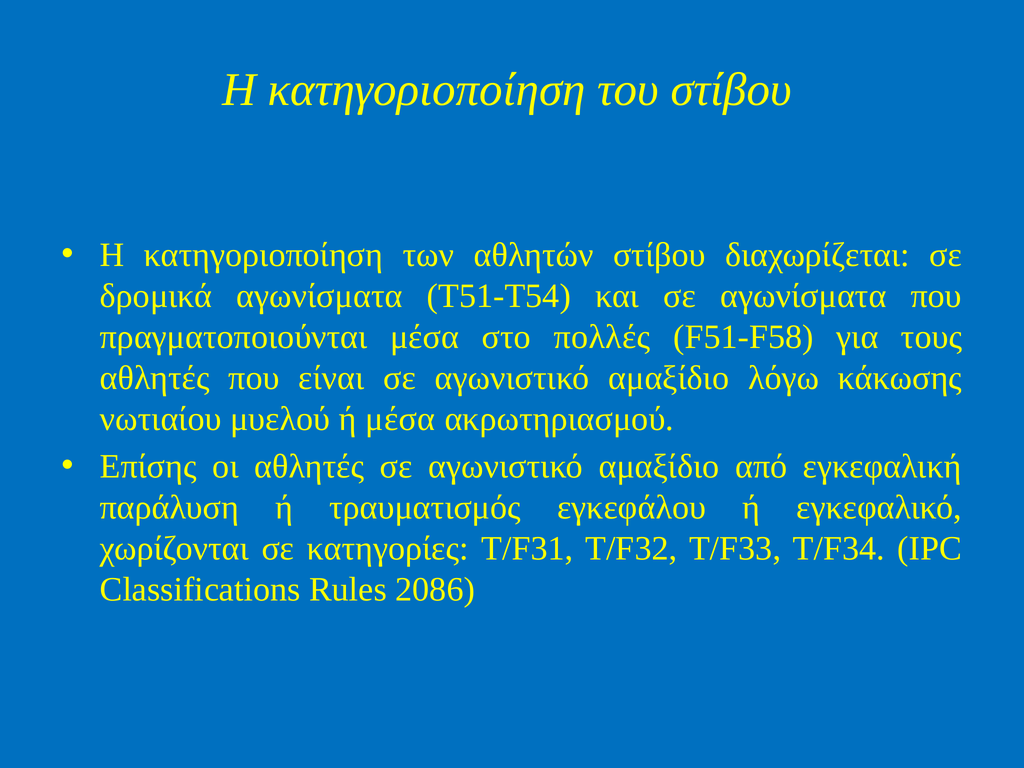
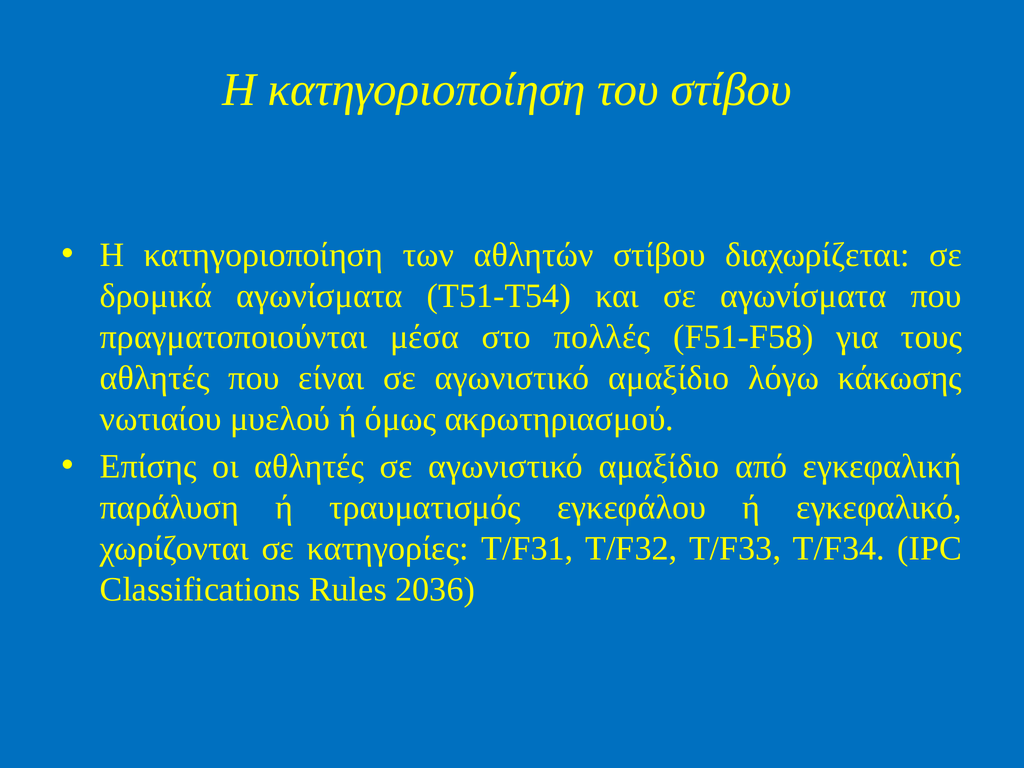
ή μέσα: μέσα -> όμως
2086: 2086 -> 2036
